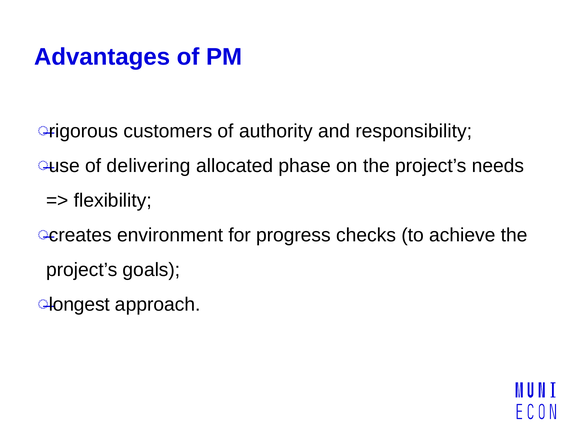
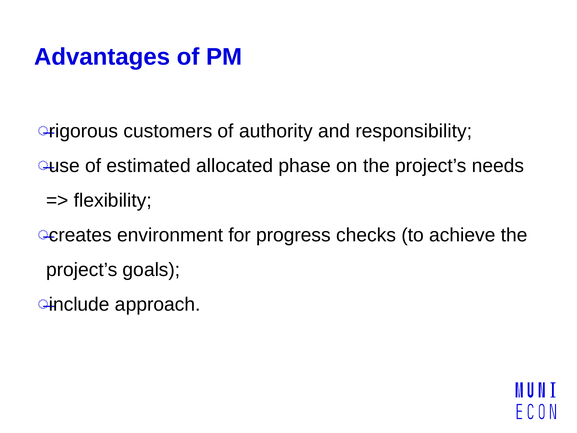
delivering: delivering -> estimated
longest: longest -> include
